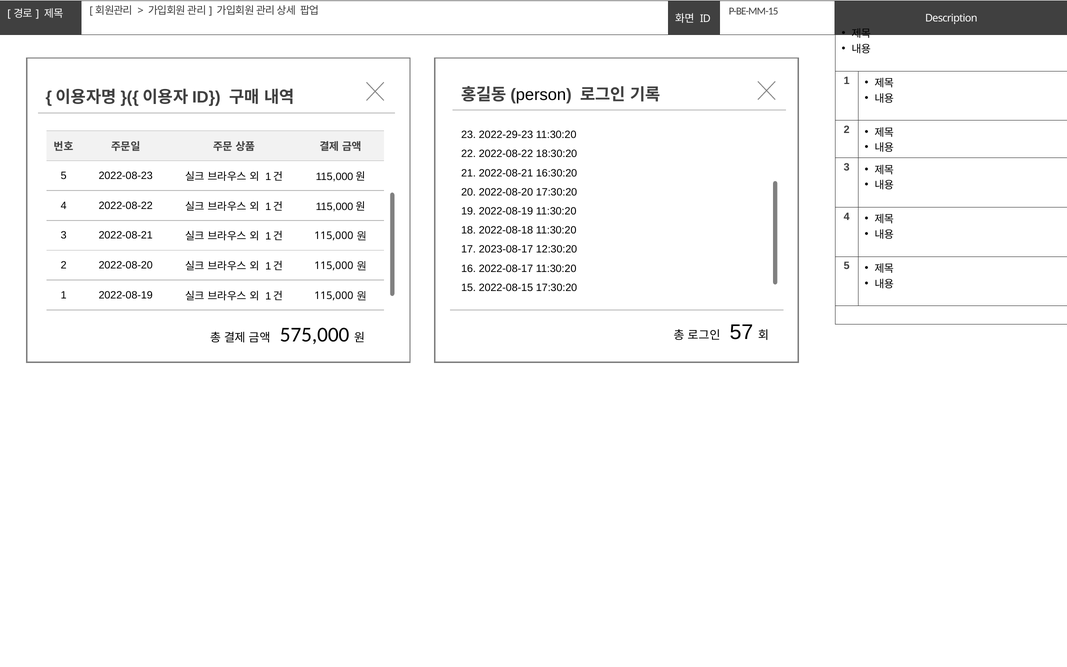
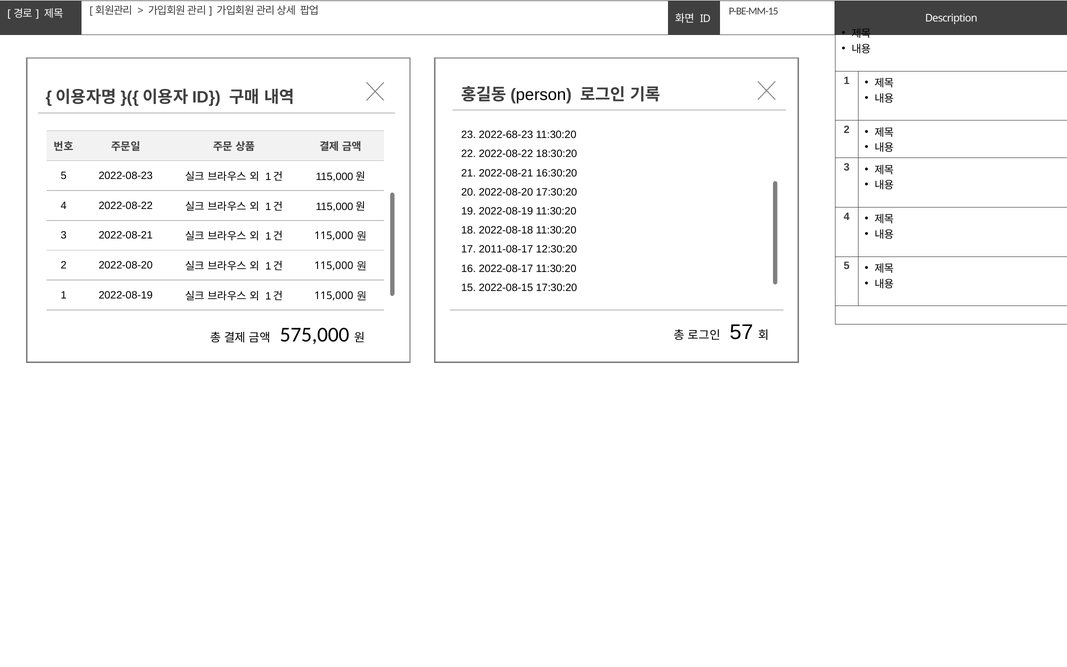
2022-29-23: 2022-29-23 -> 2022-68-23
2023-08-17: 2023-08-17 -> 2011-08-17
